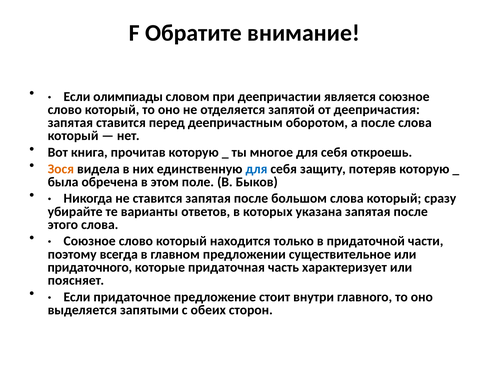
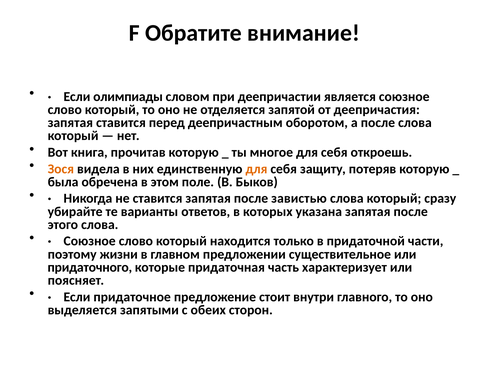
для at (256, 169) colour: blue -> orange
большом: большом -> завистью
всегда: всегда -> жизни
